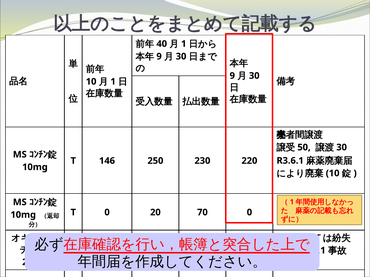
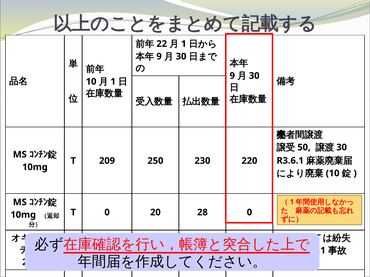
40 at (162, 44): 40 -> 22
146: 146 -> 209
70: 70 -> 28
